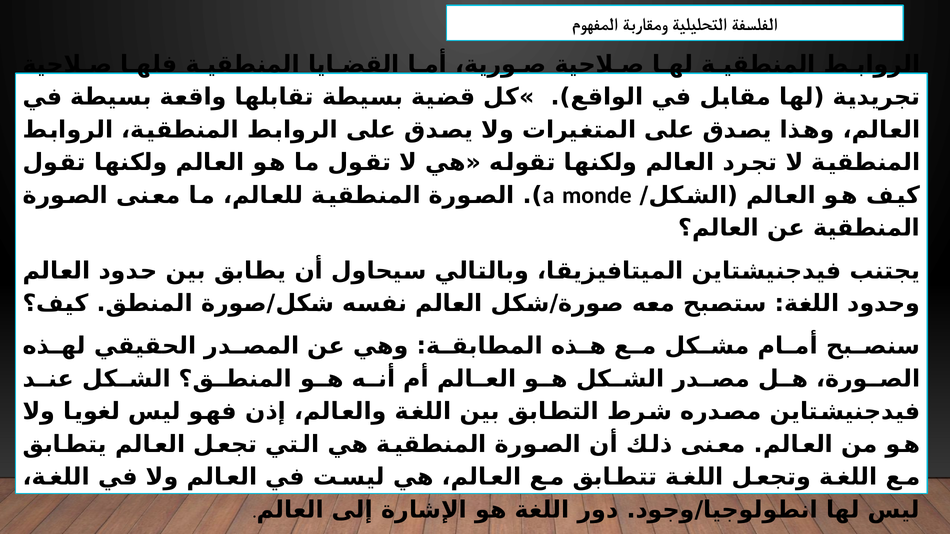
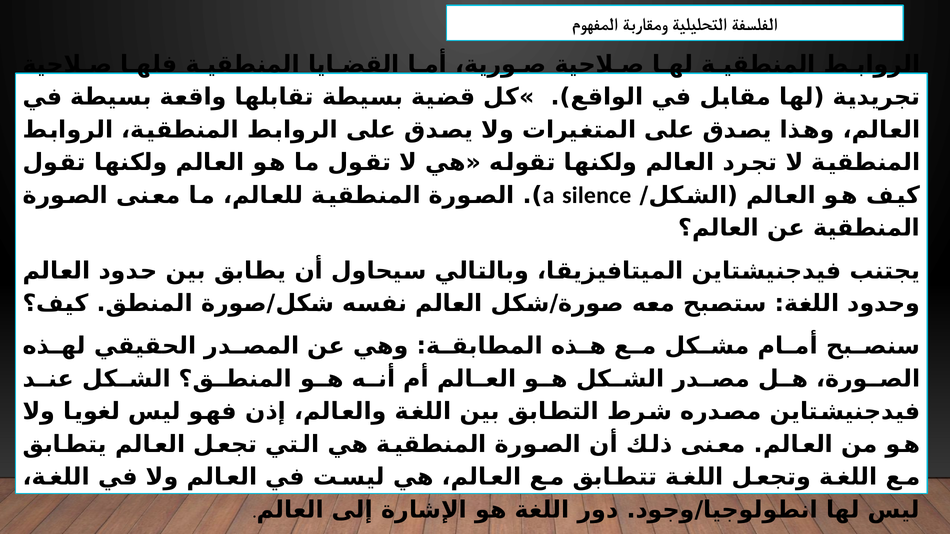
monde: monde -> silence
